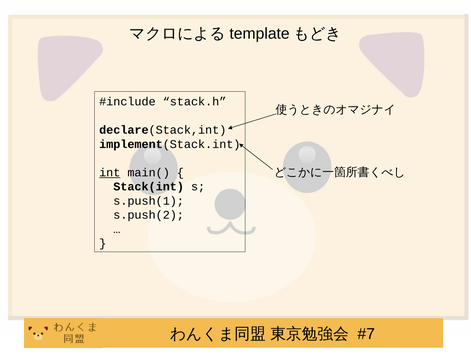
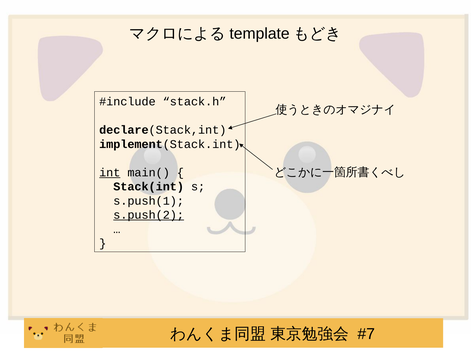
s.push(2 underline: none -> present
